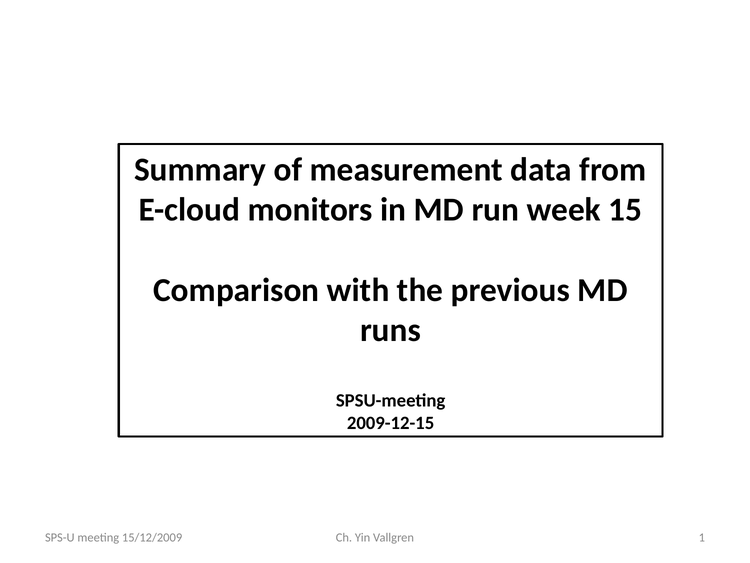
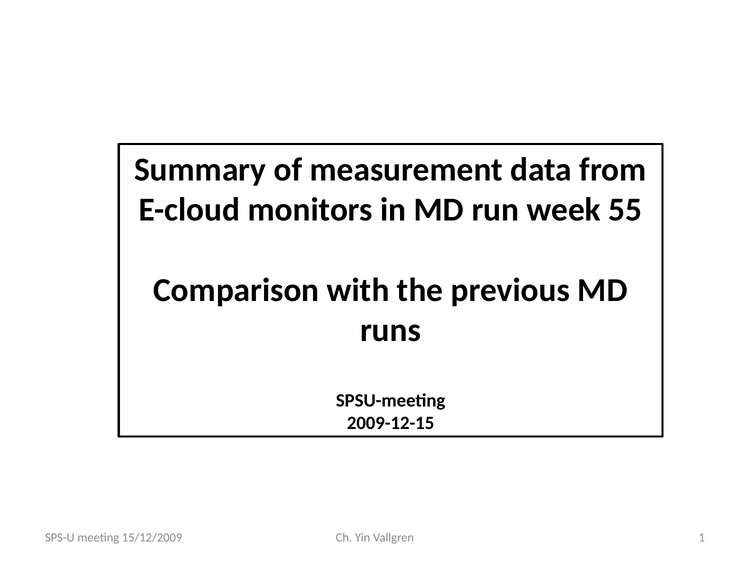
15: 15 -> 55
